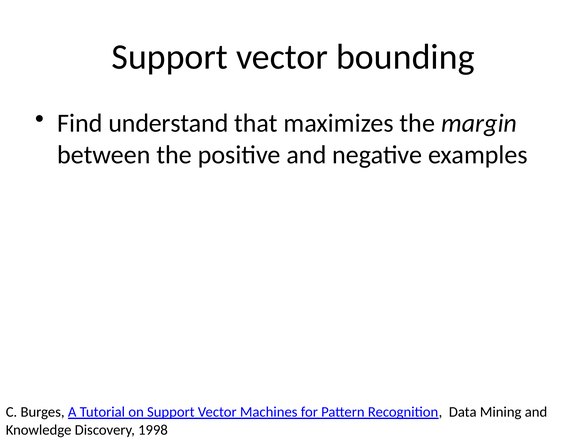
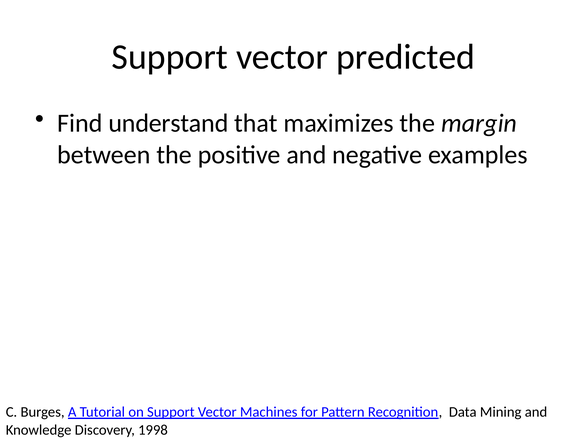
bounding: bounding -> predicted
